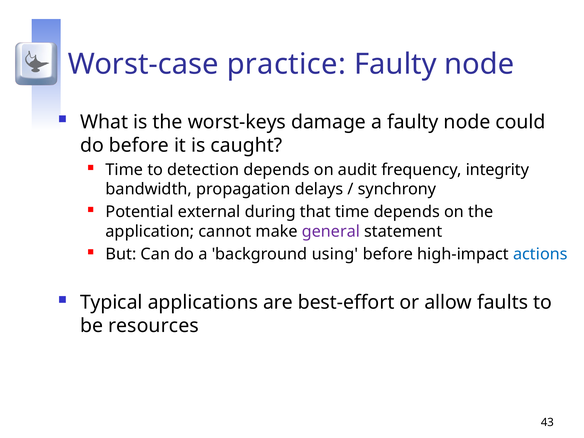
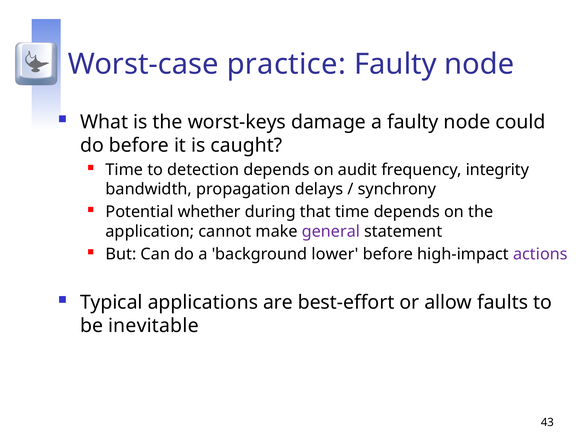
external: external -> whether
using: using -> lower
actions colour: blue -> purple
resources: resources -> inevitable
